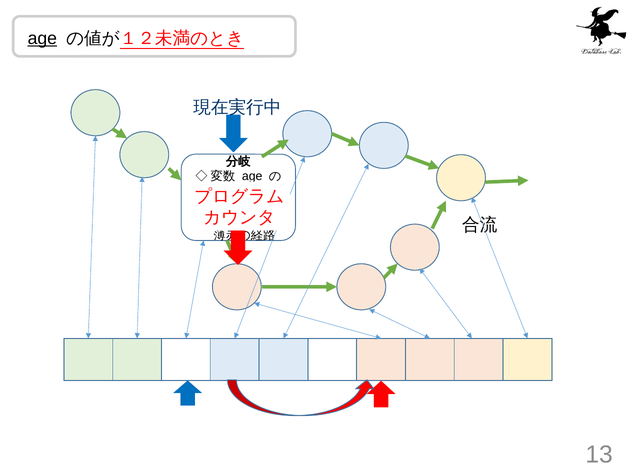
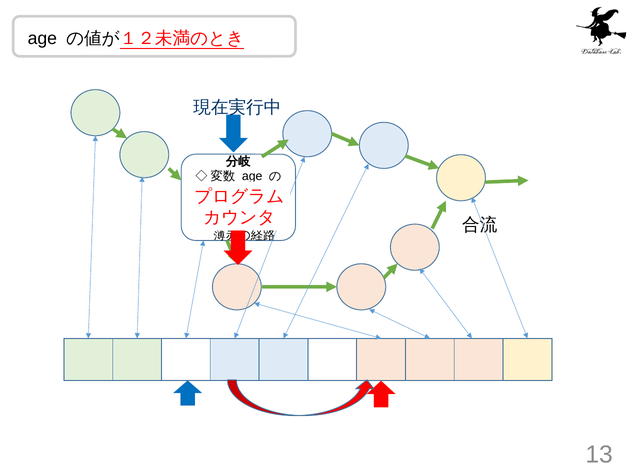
age at (42, 38) underline: present -> none
